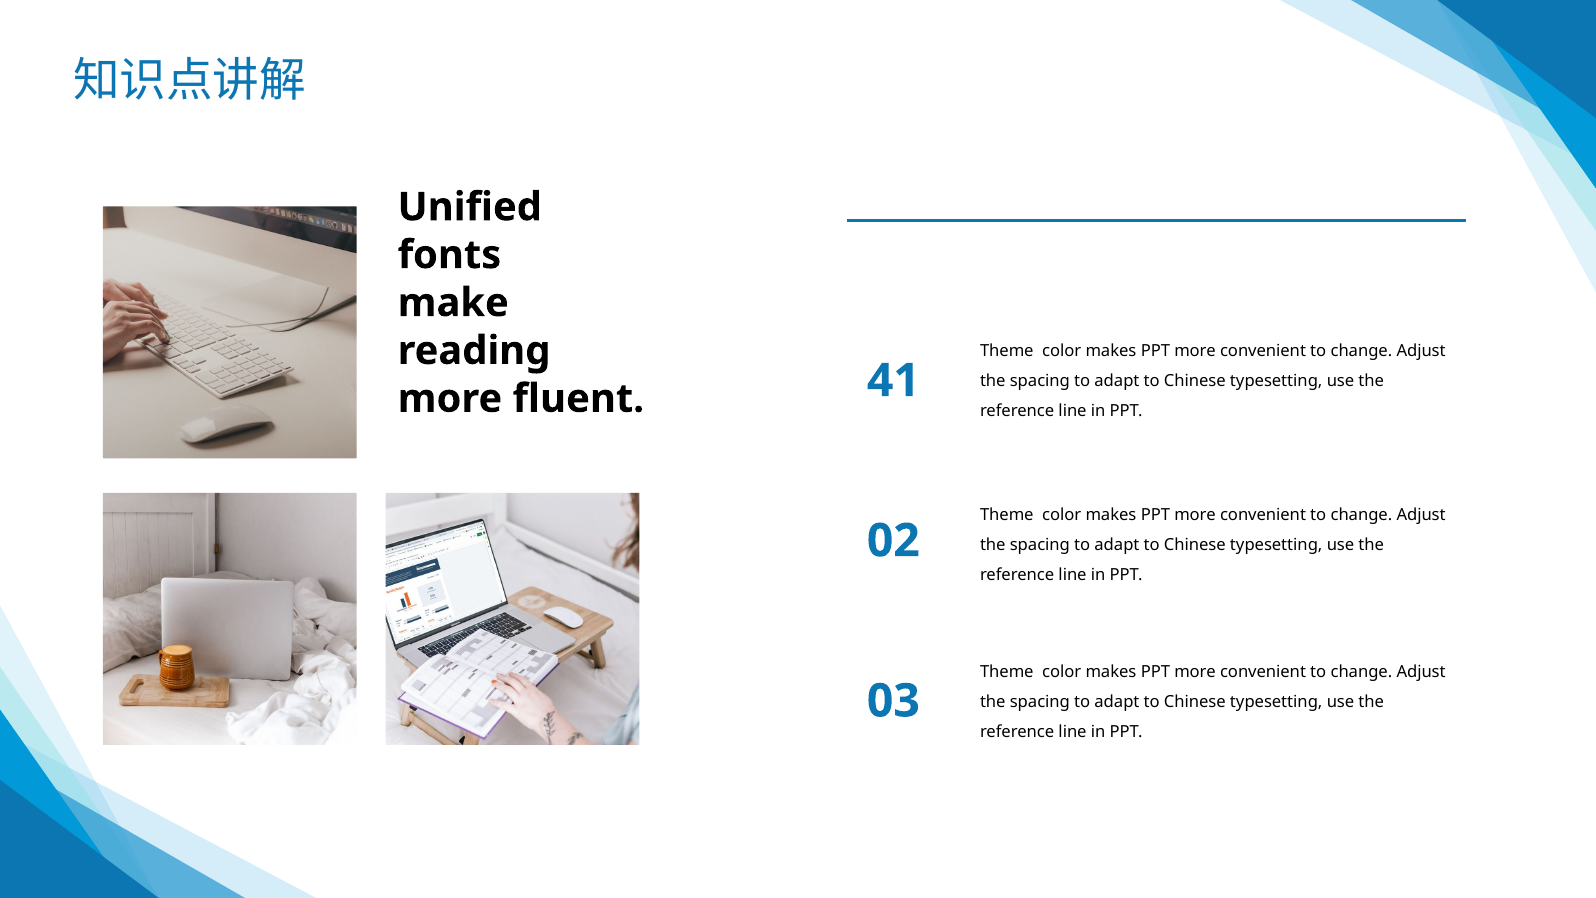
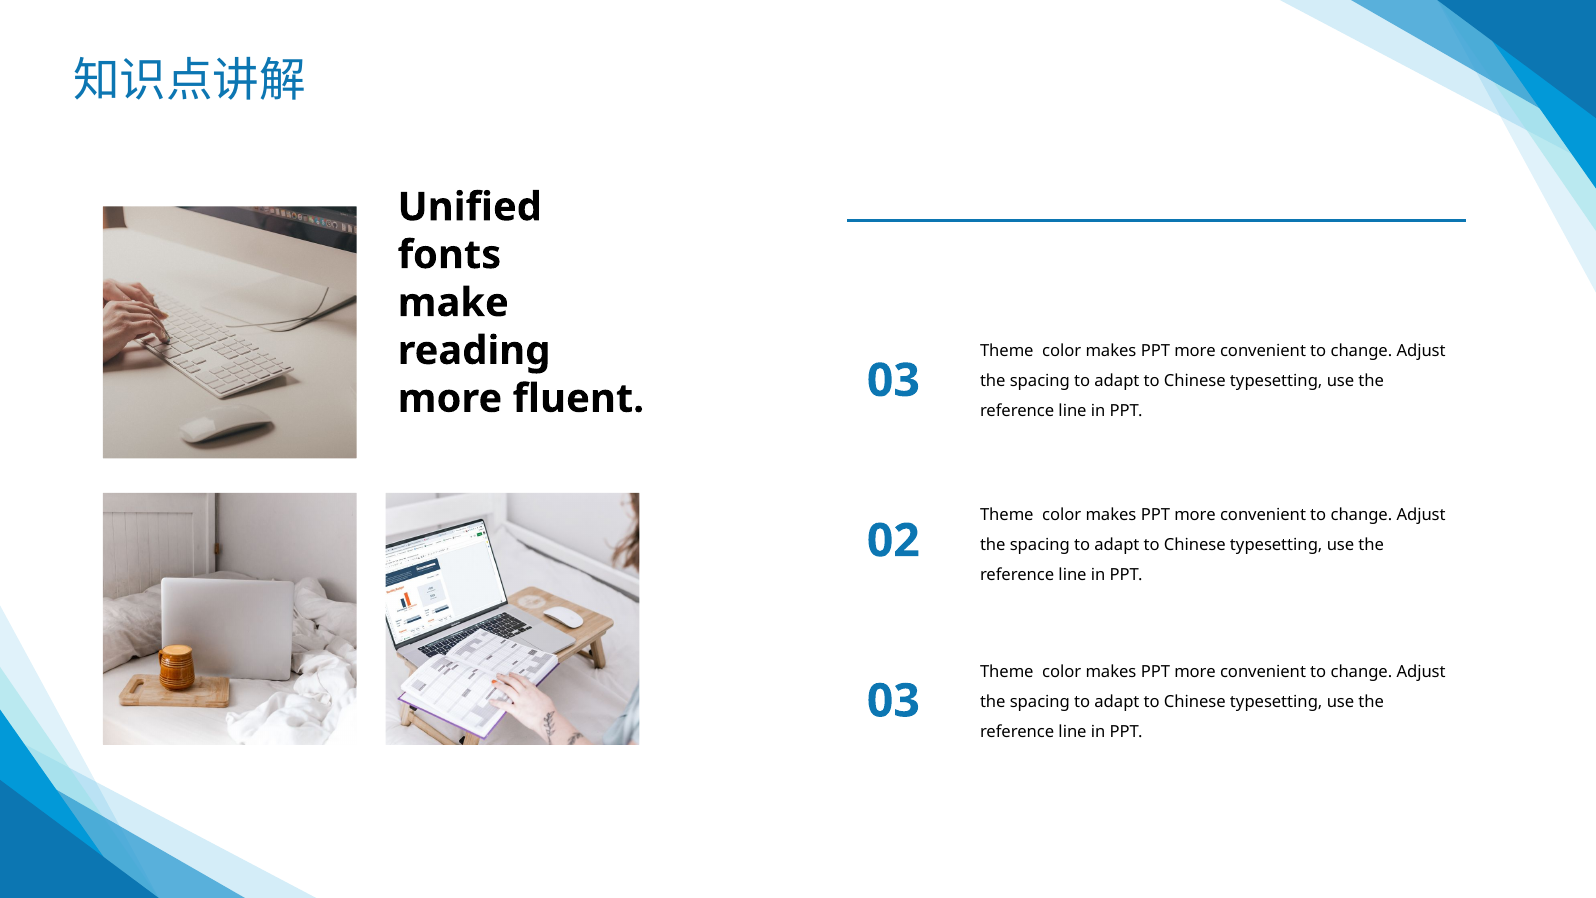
fluent 41: 41 -> 03
